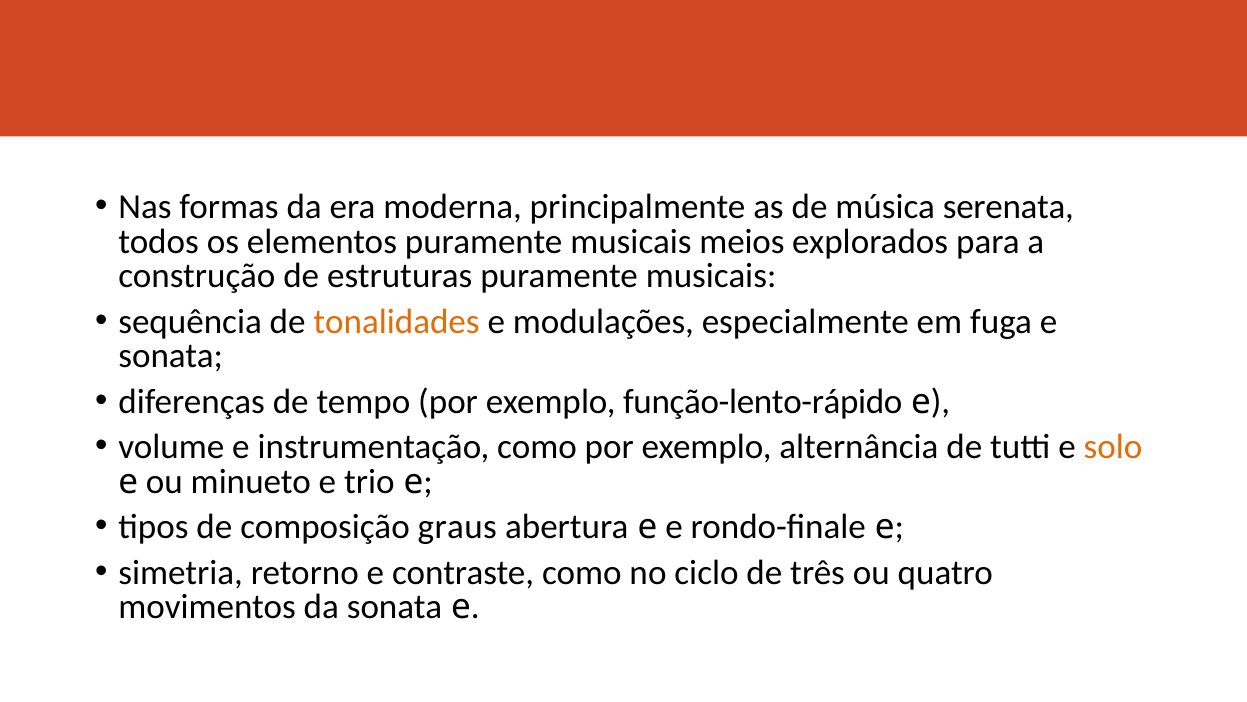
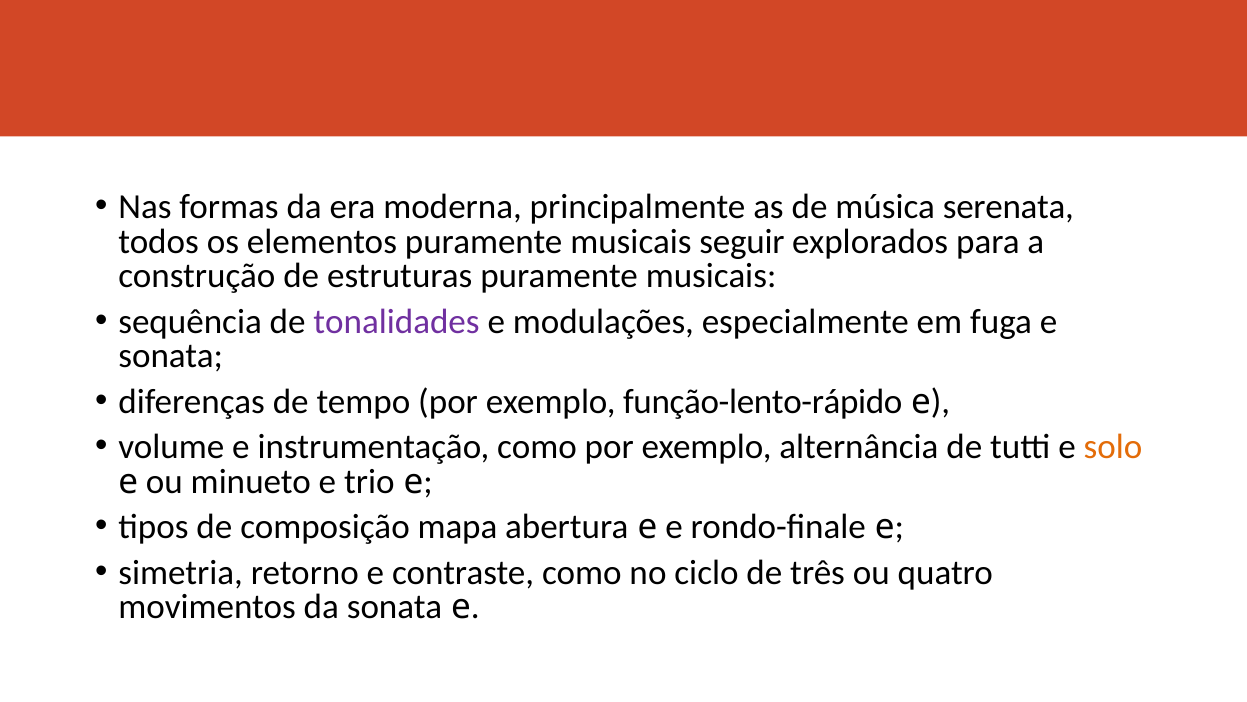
meios: meios -> seguir
tonalidades colour: orange -> purple
graus: graus -> mapa
